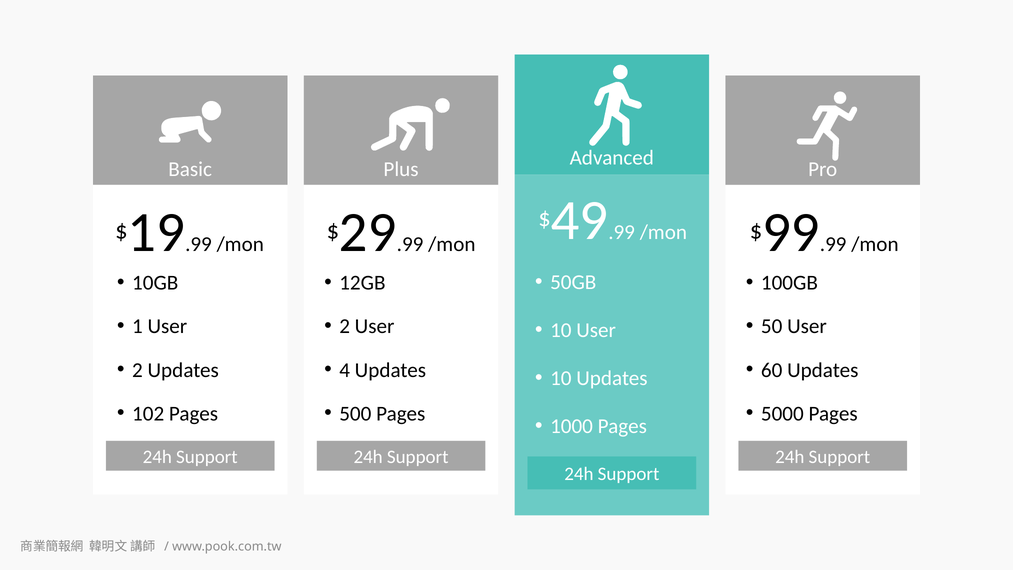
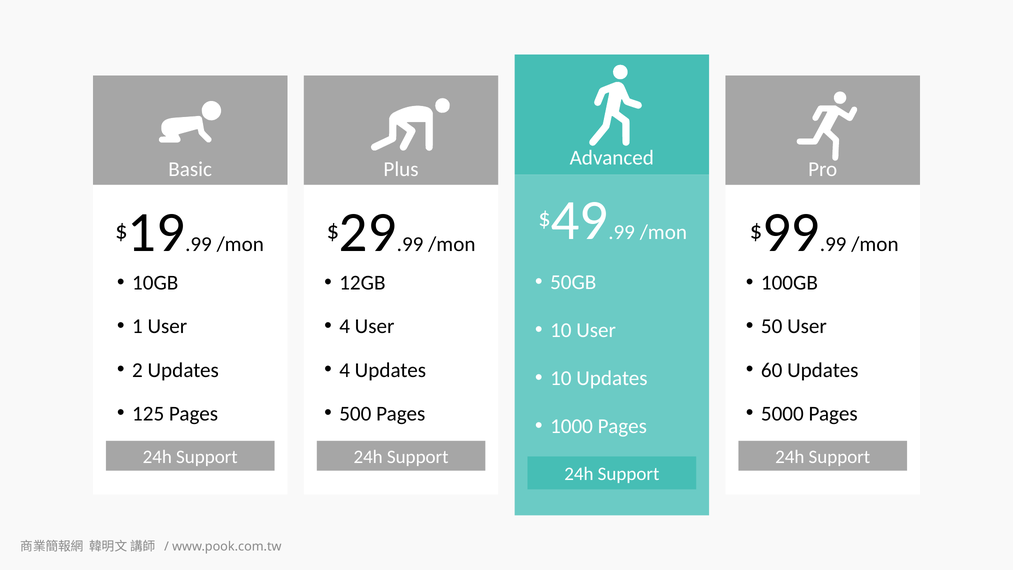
2 at (345, 326): 2 -> 4
102: 102 -> 125
